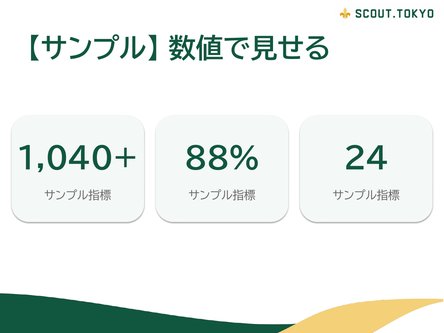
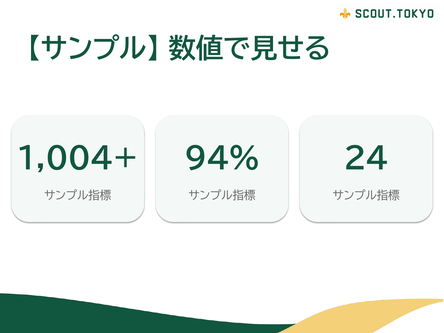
1,040+: 1,040+ -> 1,004+
88%: 88% -> 94%
